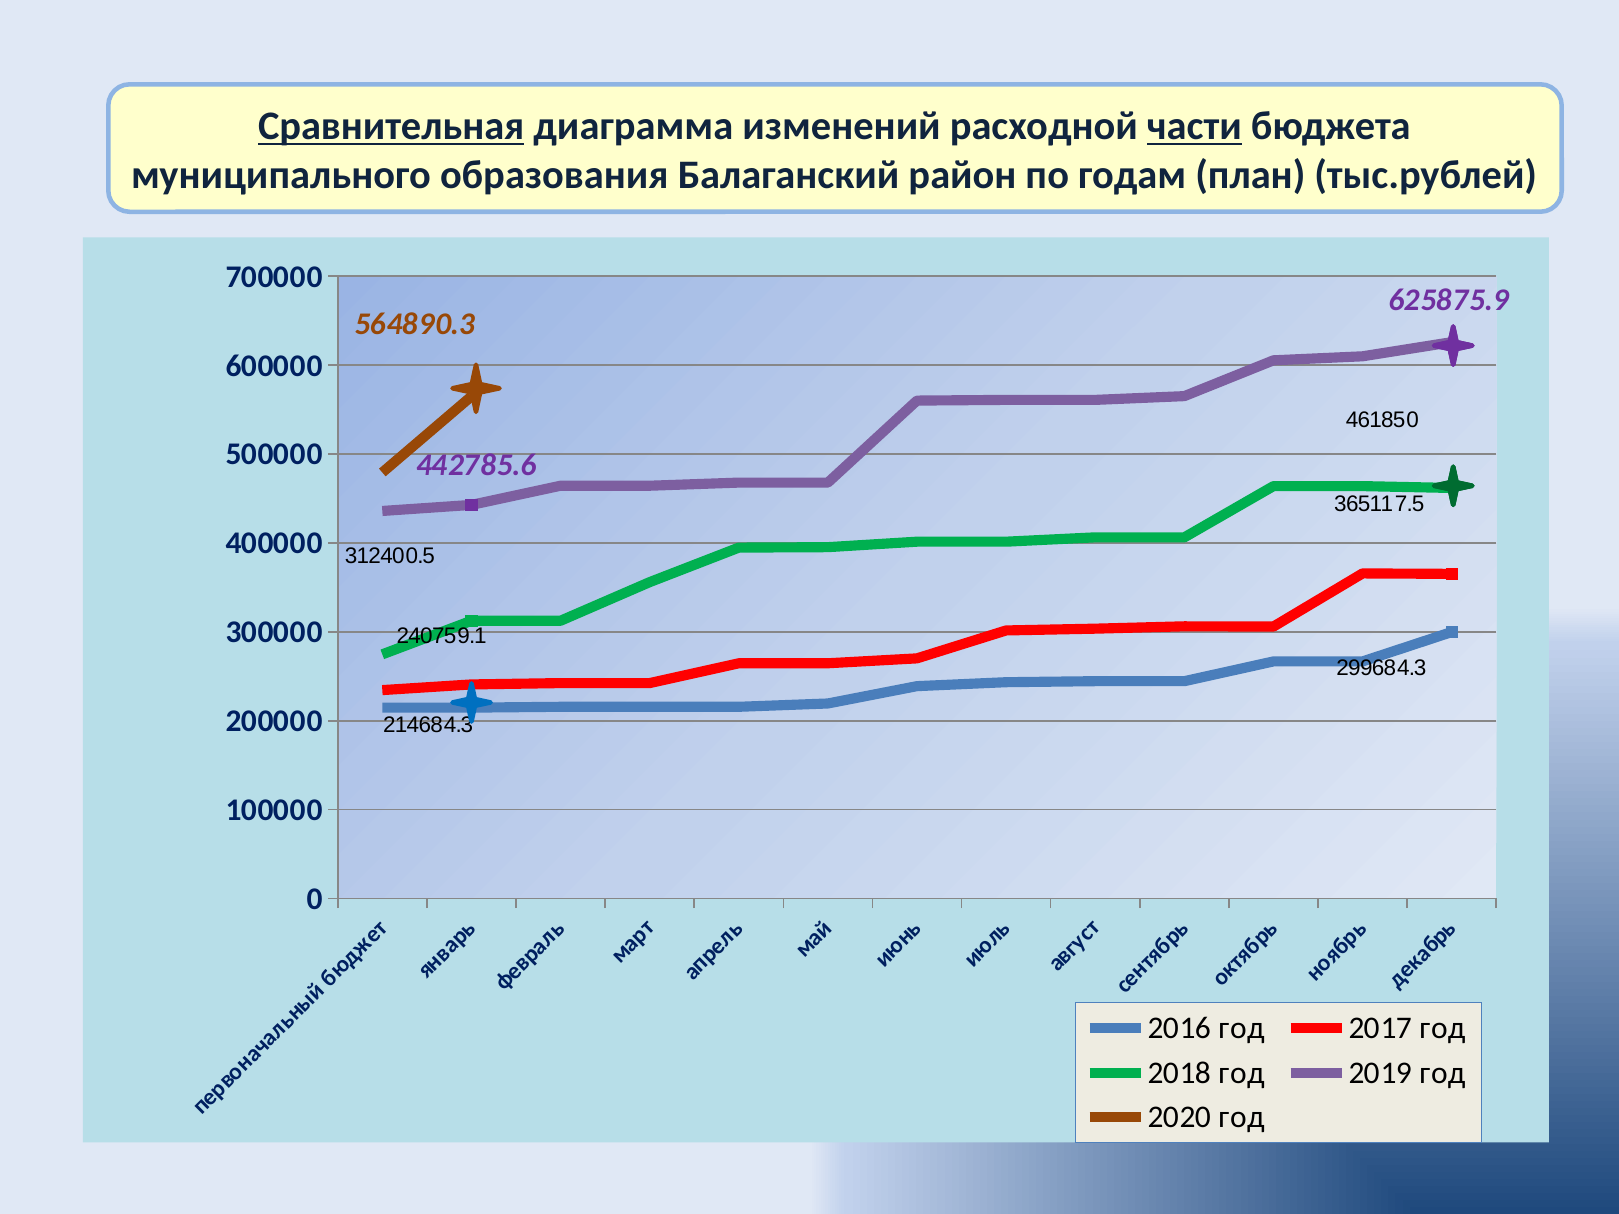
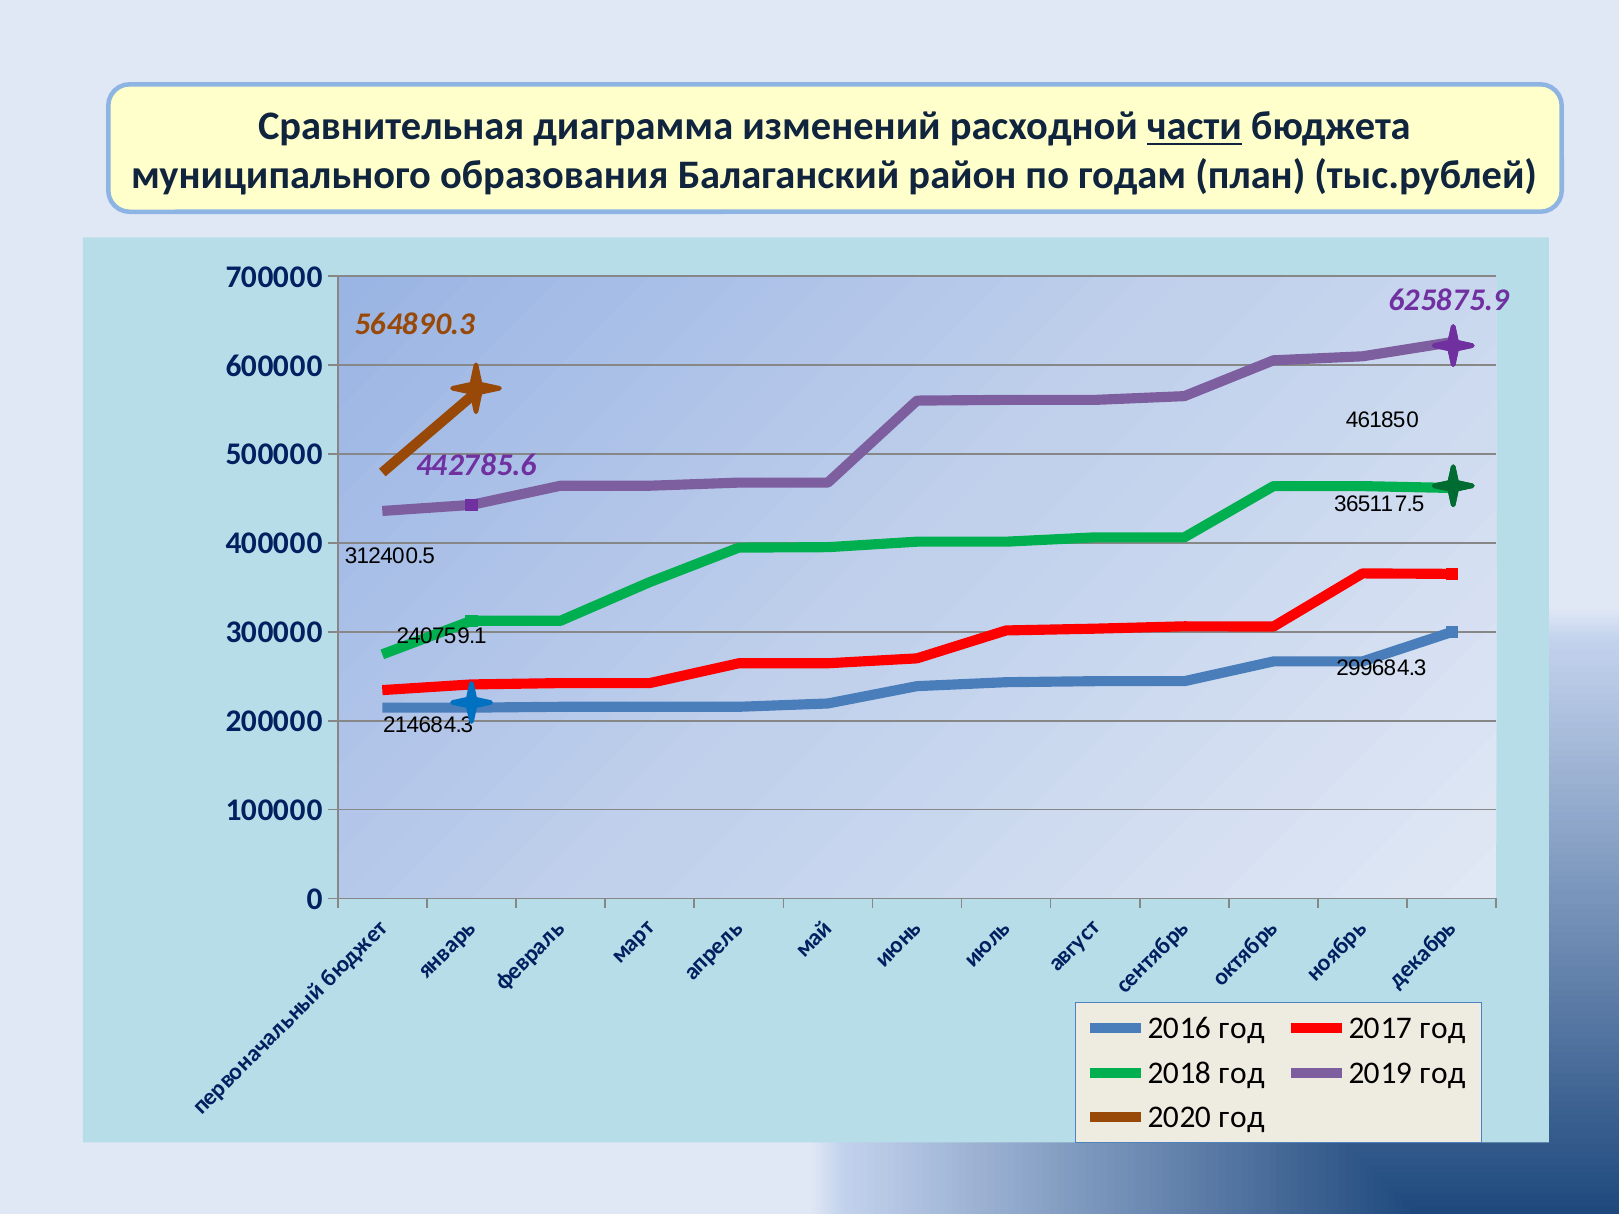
Сравнительная underline: present -> none
